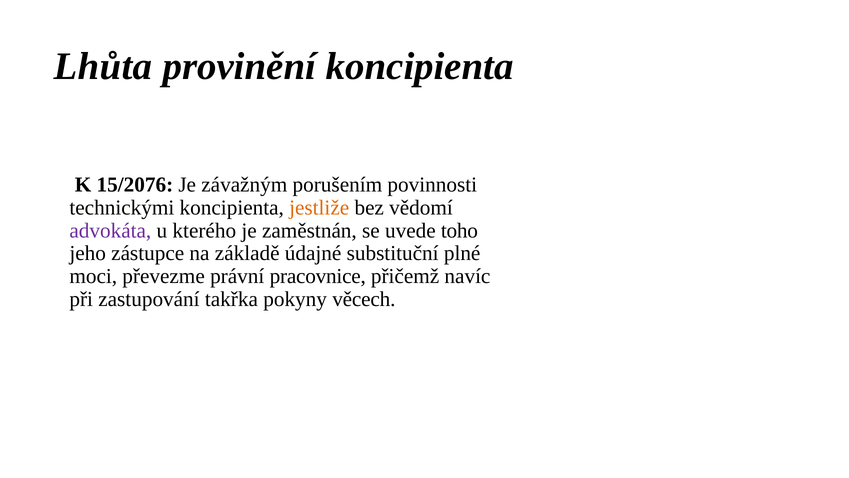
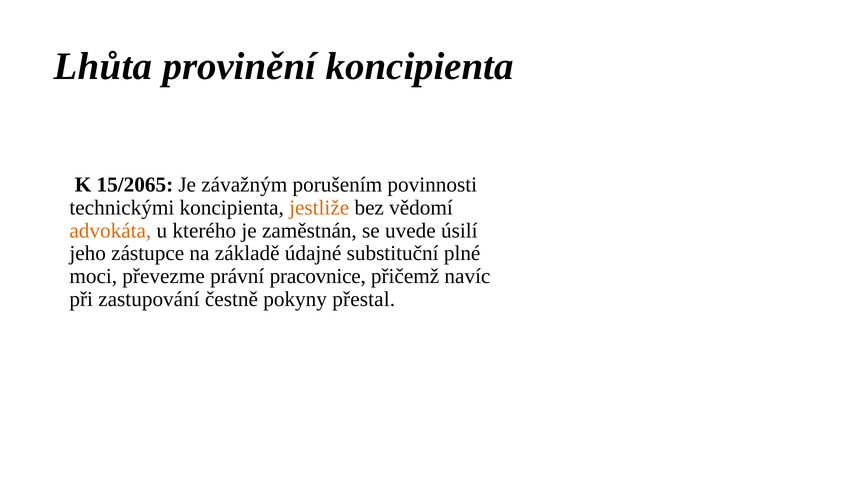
15/2076: 15/2076 -> 15/2065
advokáta colour: purple -> orange
toho: toho -> úsilí
takřka: takřka -> čestně
věcech: věcech -> přestal
